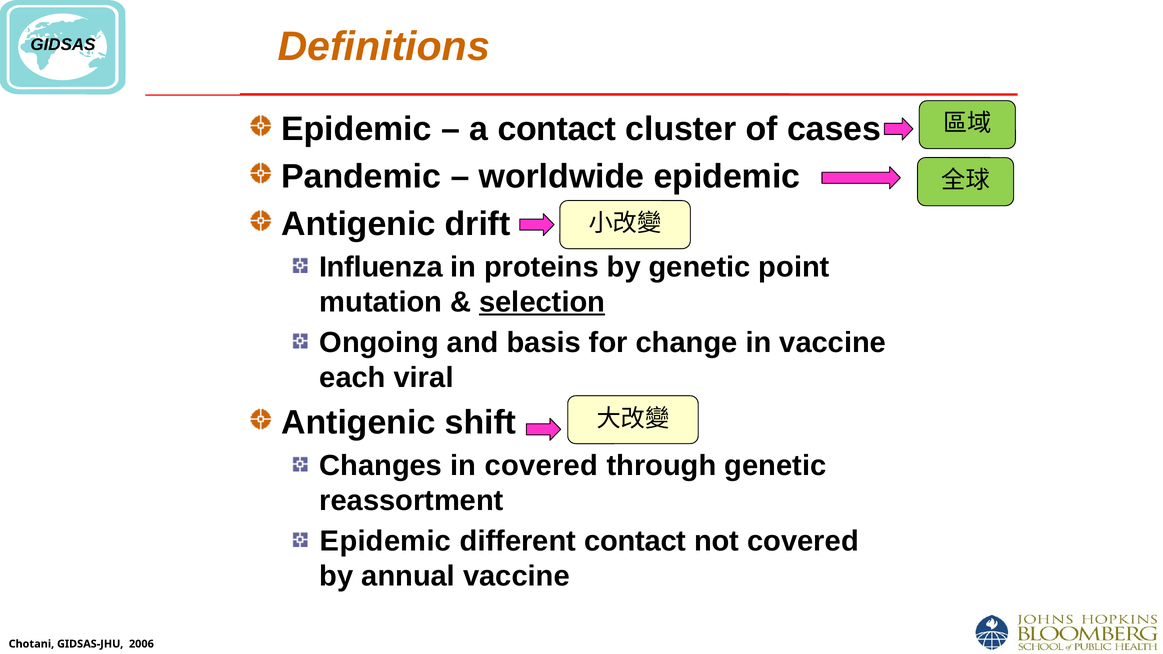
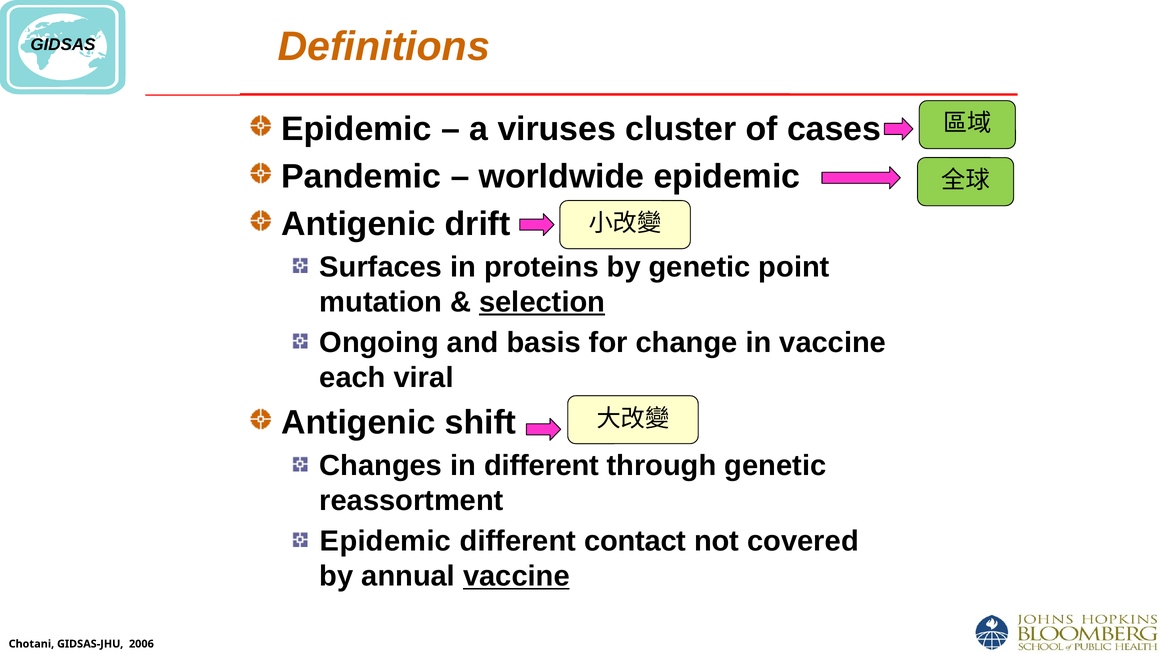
a contact: contact -> viruses
Influenza: Influenza -> Surfaces
in covered: covered -> different
vaccine at (516, 576) underline: none -> present
